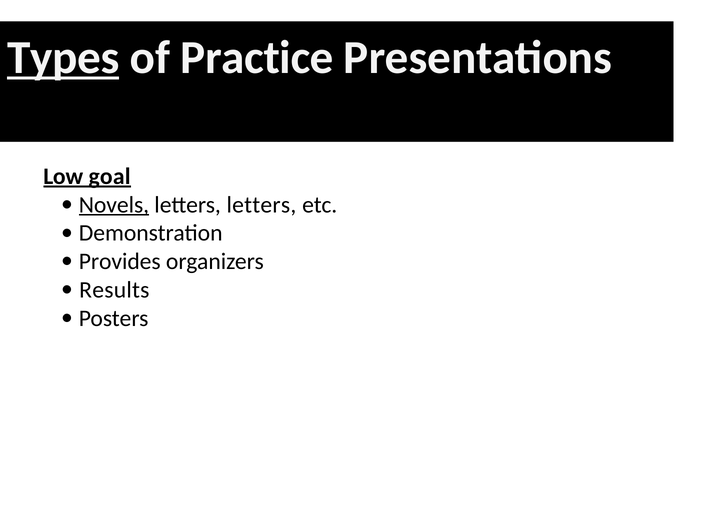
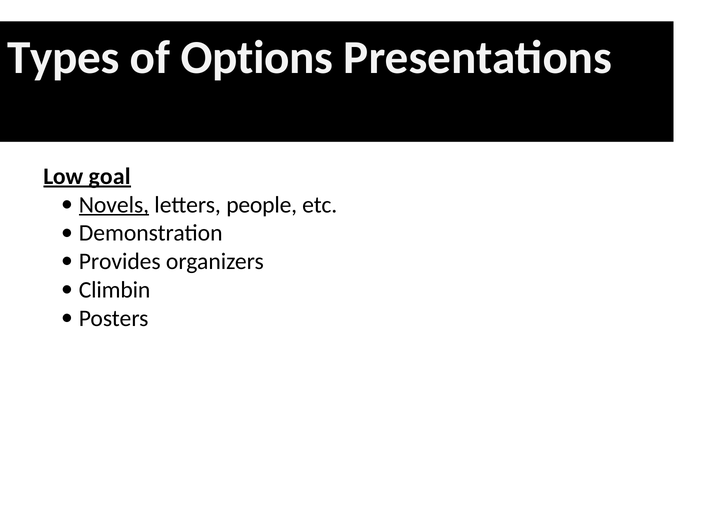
Types underline: present -> none
Practice: Practice -> Options
letters letters: letters -> people
Results: Results -> Climbin
